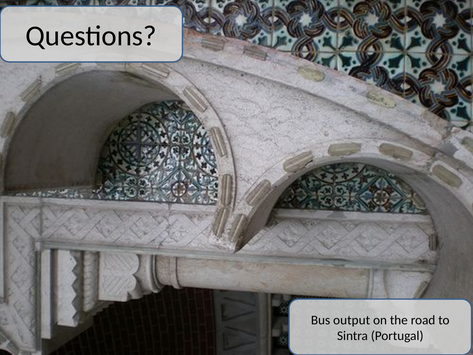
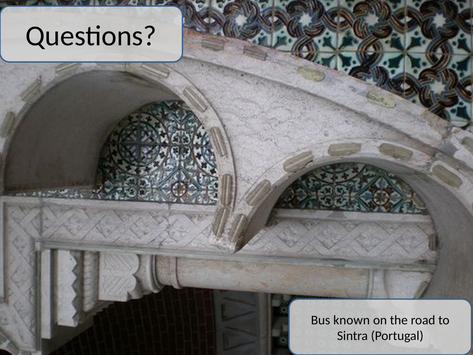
output: output -> known
